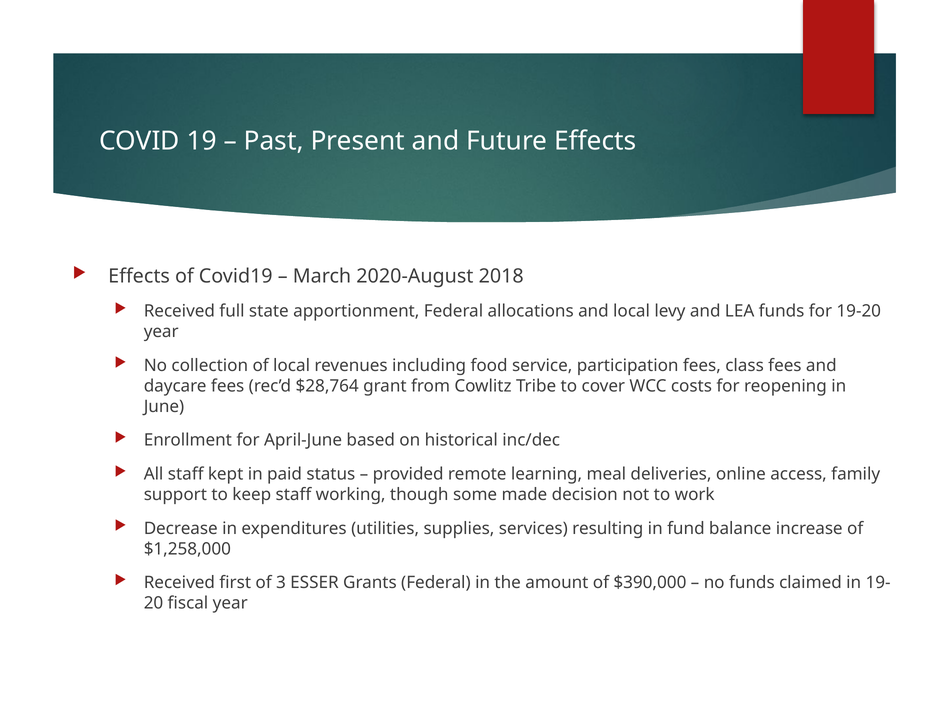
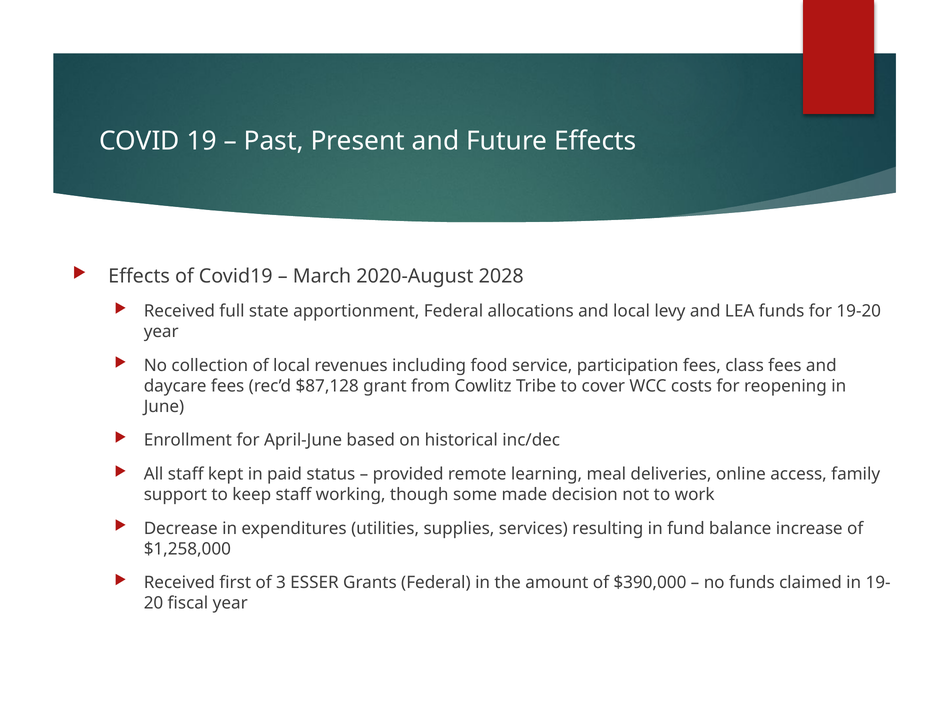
2018: 2018 -> 2028
$28,764: $28,764 -> $87,128
